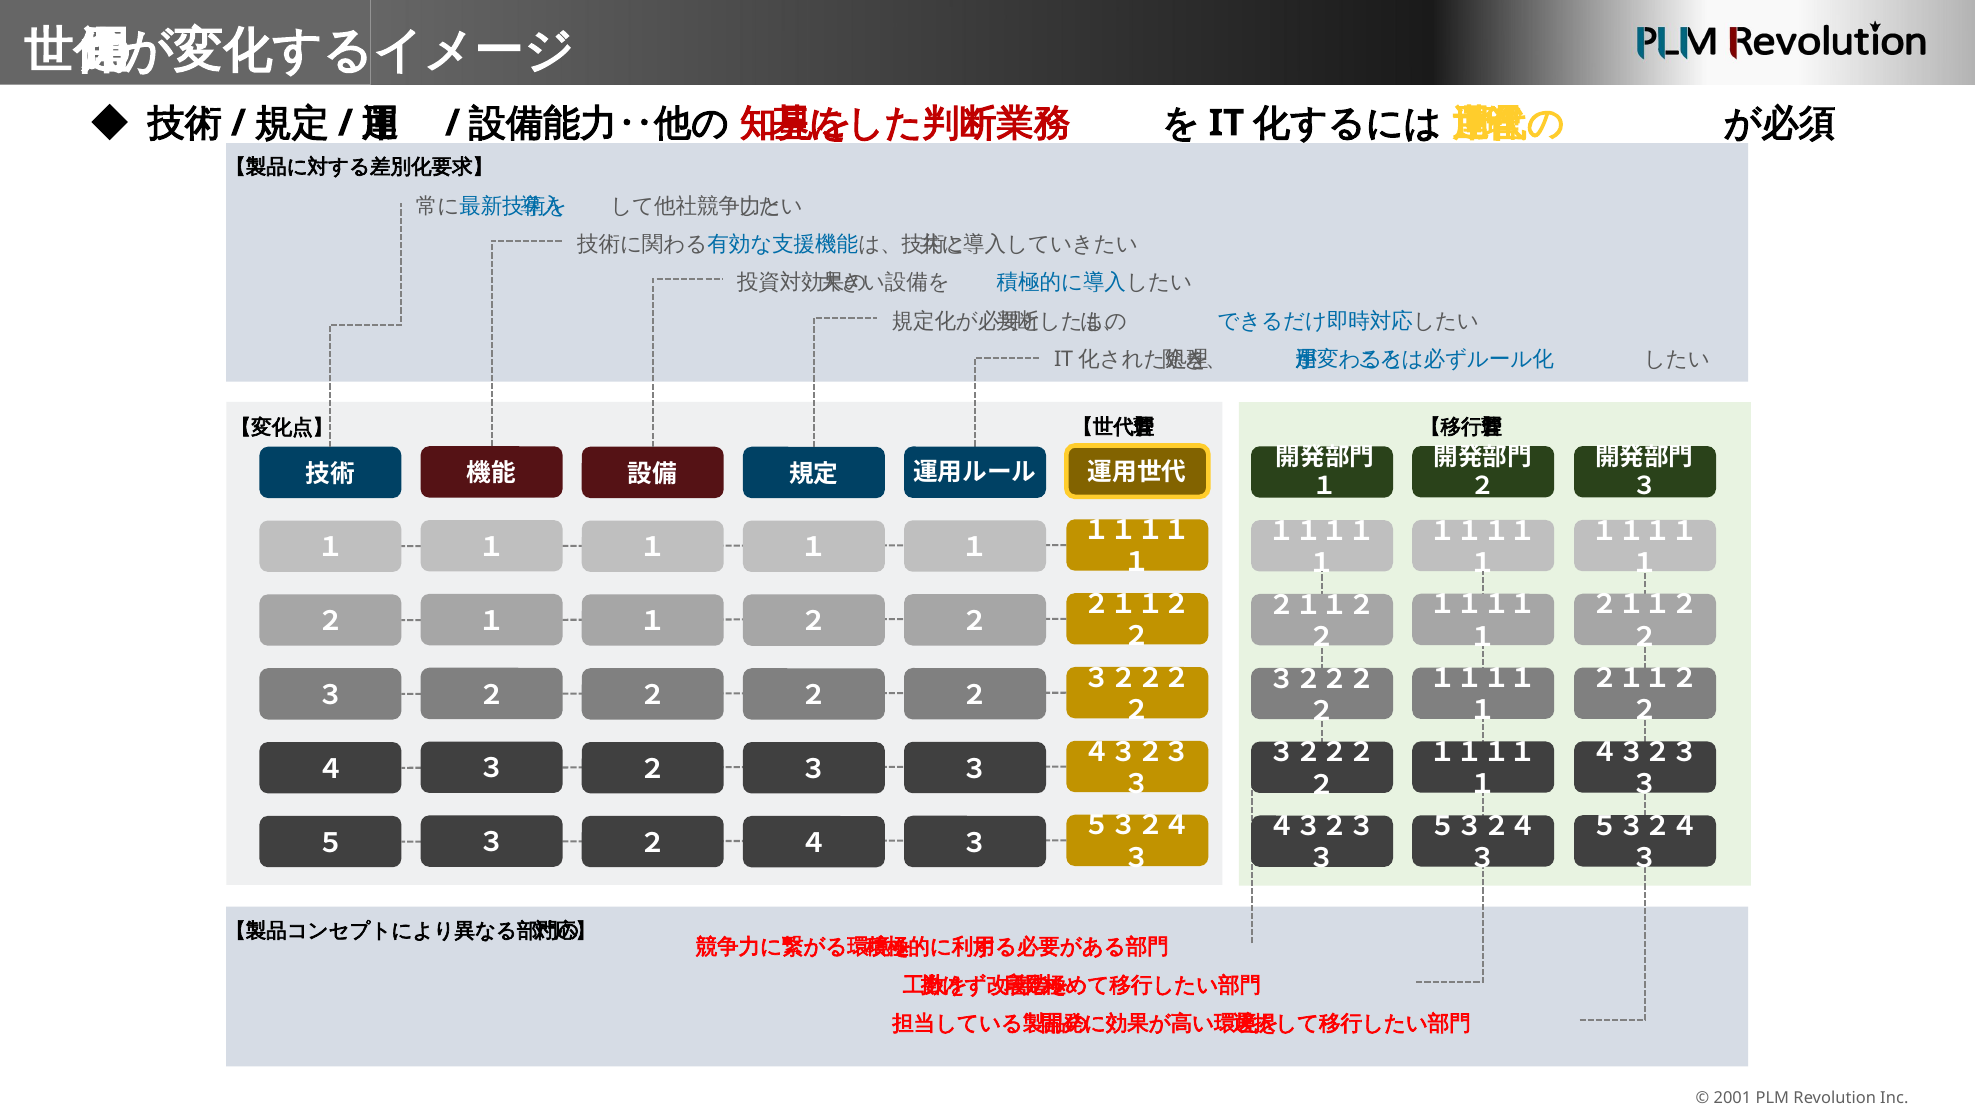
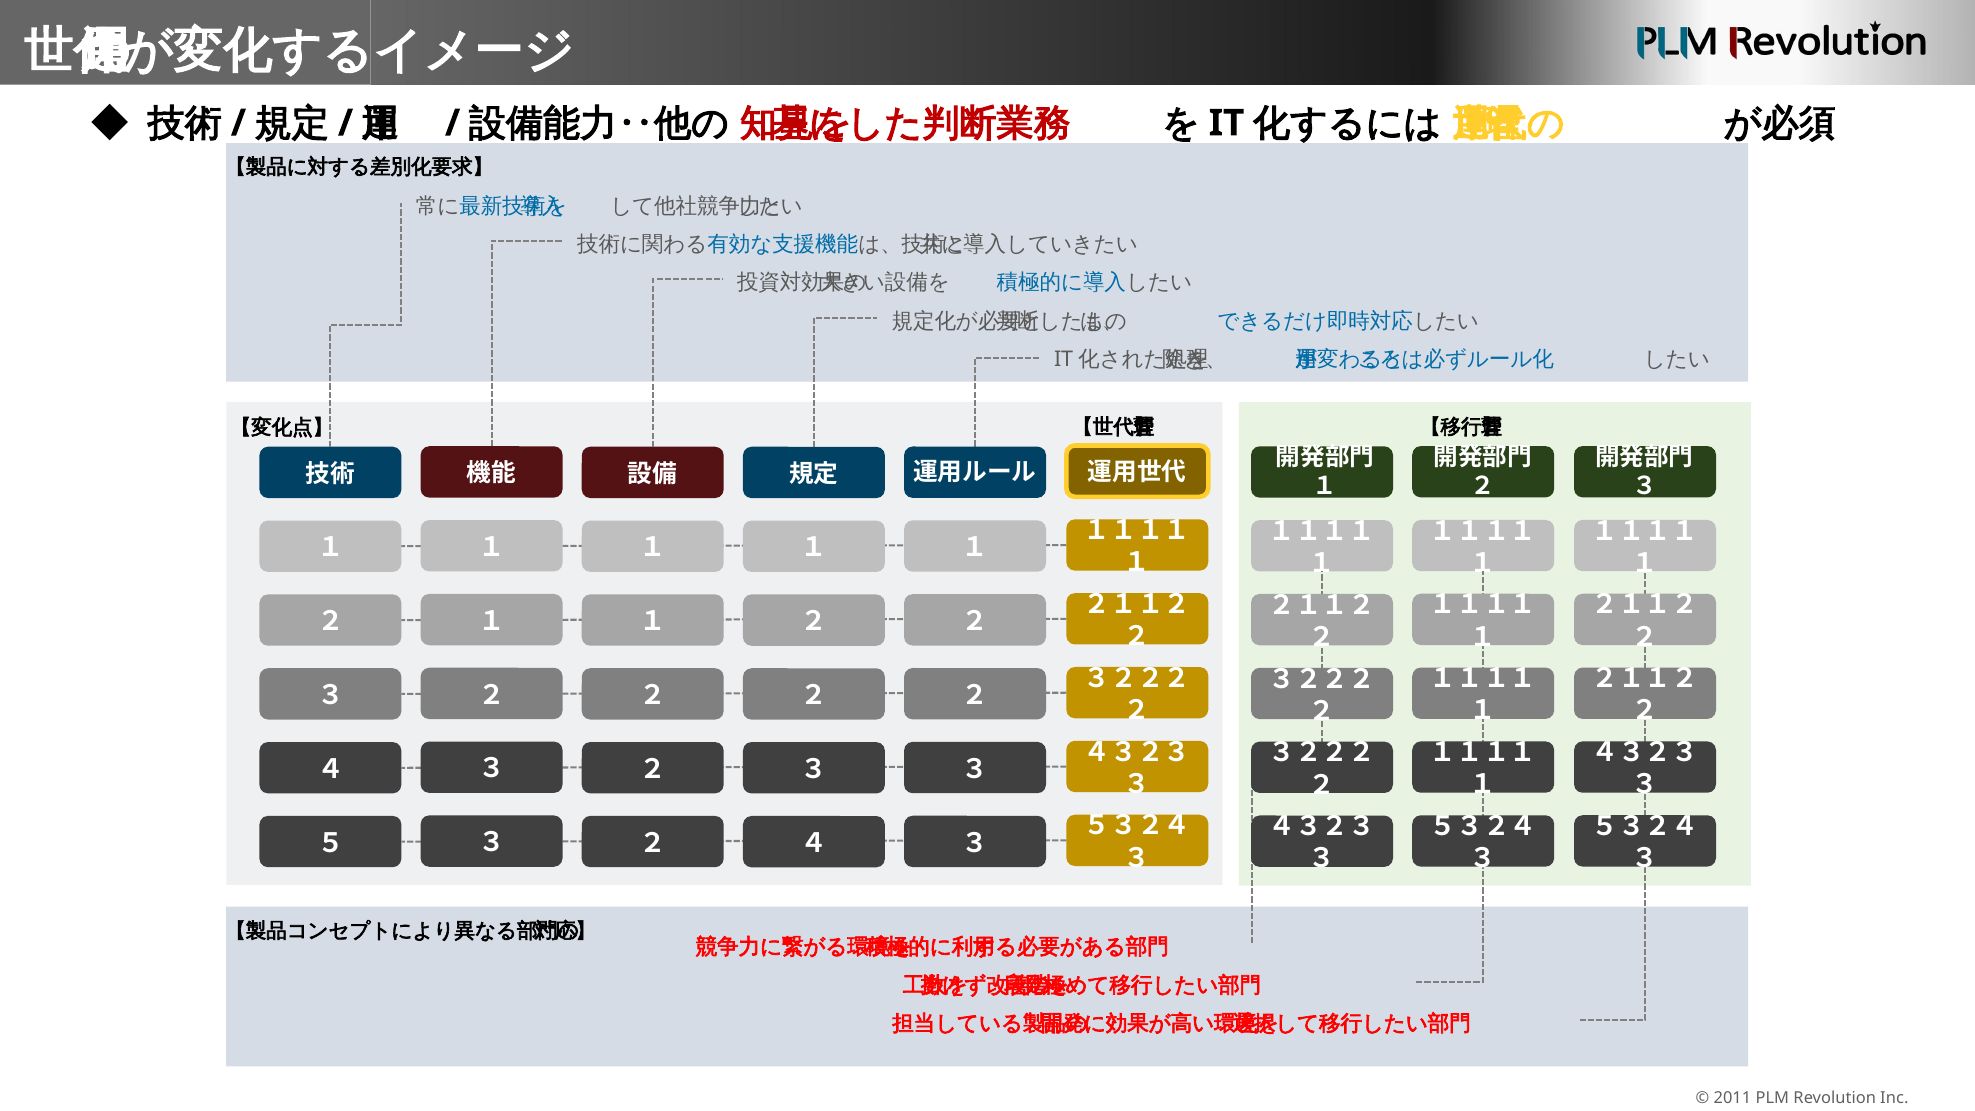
2001: 2001 -> 2011
